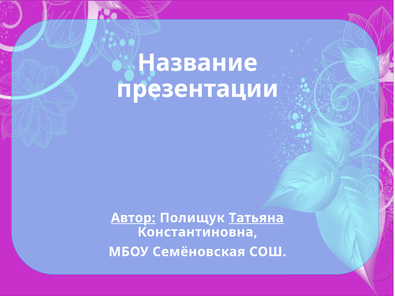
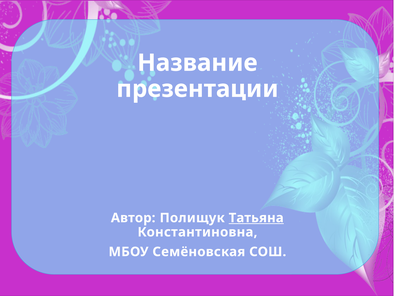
Автор underline: present -> none
